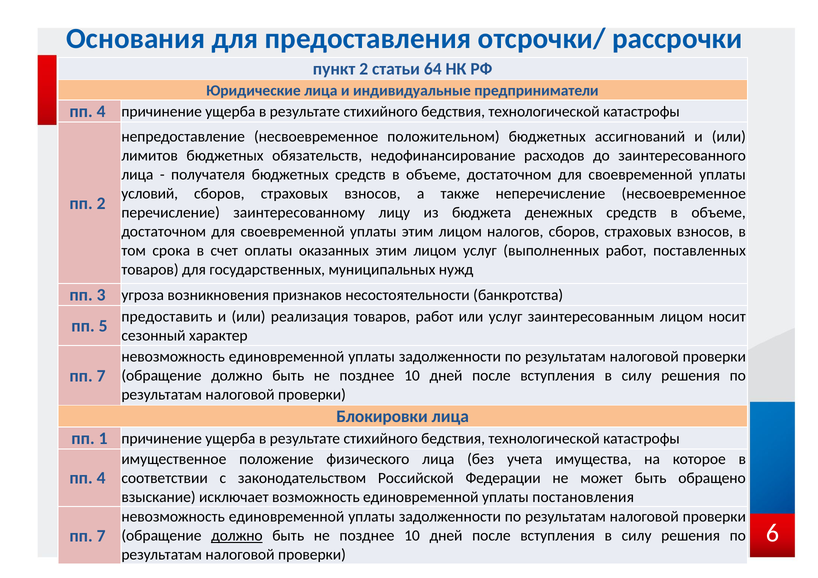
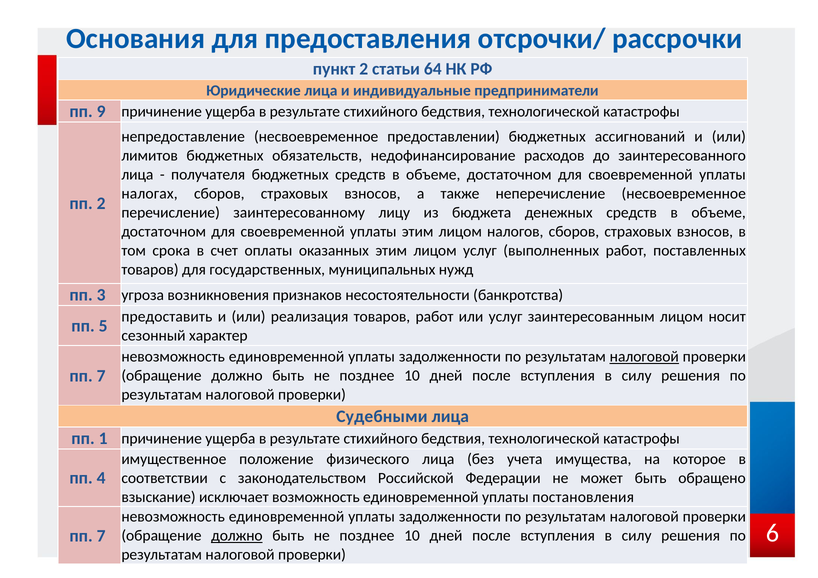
4 at (101, 112): 4 -> 9
положительном: положительном -> предоставлении
условий: условий -> налогах
налоговой at (644, 357) underline: none -> present
Блокировки: Блокировки -> Судебными
